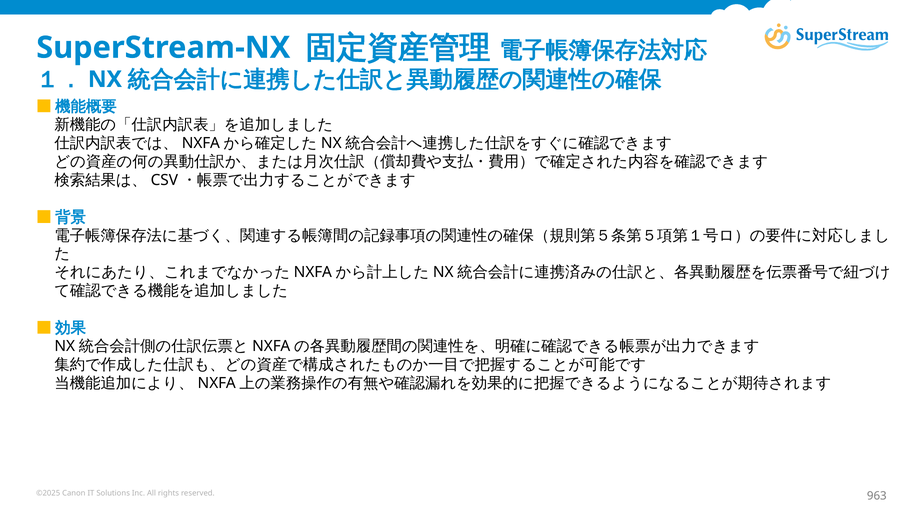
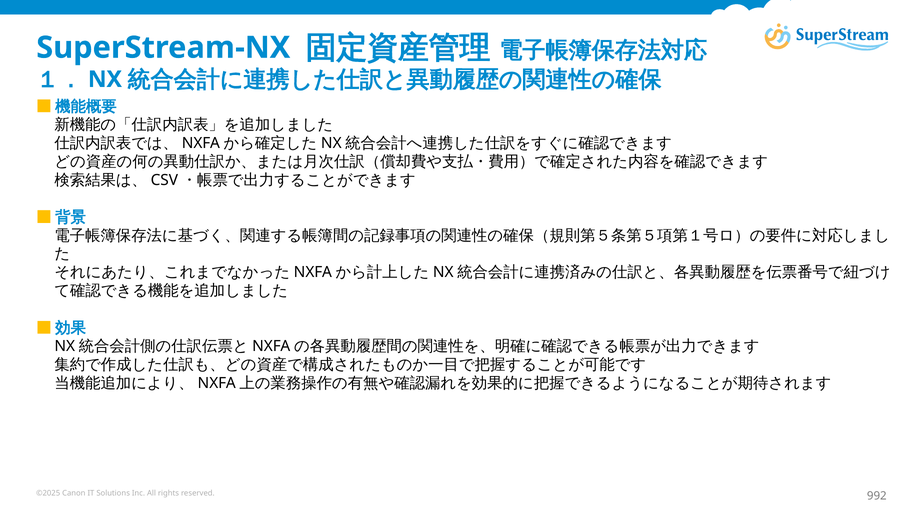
963: 963 -> 992
